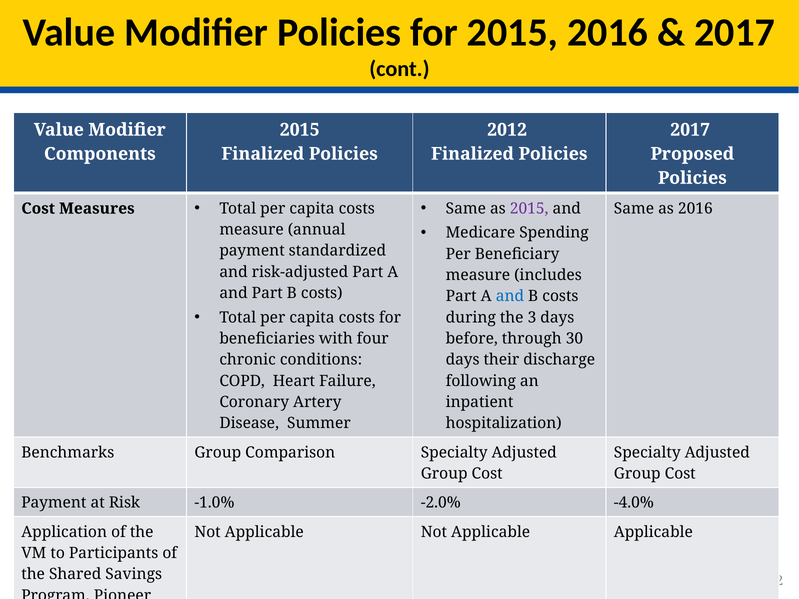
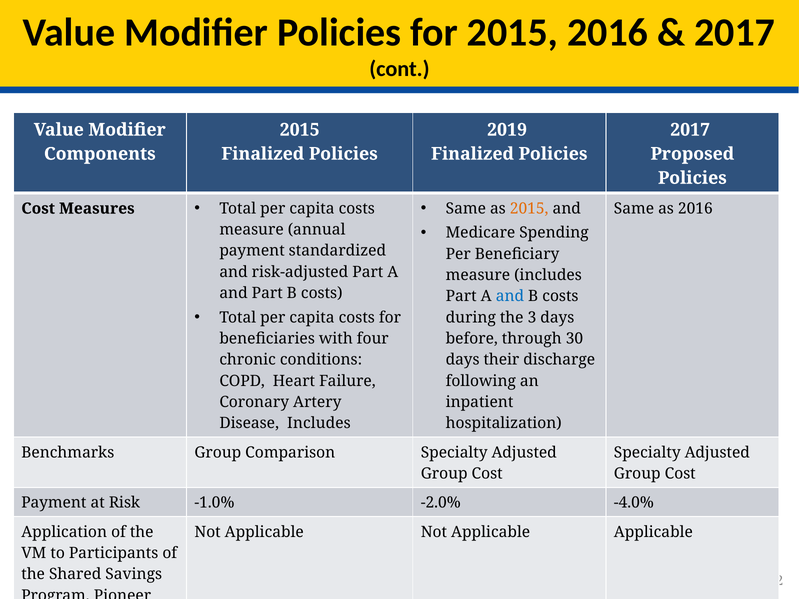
2012: 2012 -> 2019
2015 at (529, 209) colour: purple -> orange
Disease Summer: Summer -> Includes
